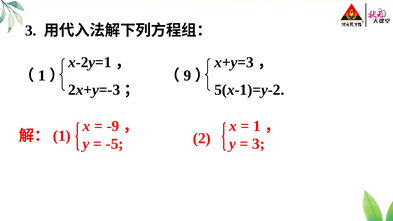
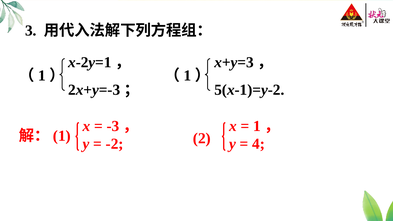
9 at (187, 75): 9 -> 1
-9: -9 -> -3
-5: -5 -> -2
3 at (259, 144): 3 -> 4
